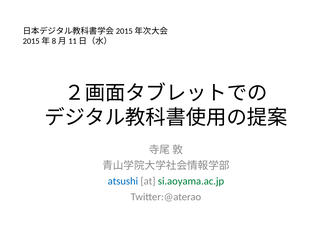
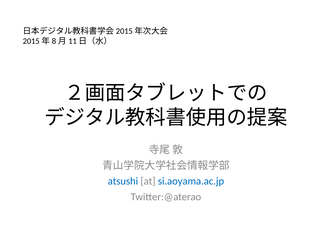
si.aoyama.ac.jp colour: green -> blue
